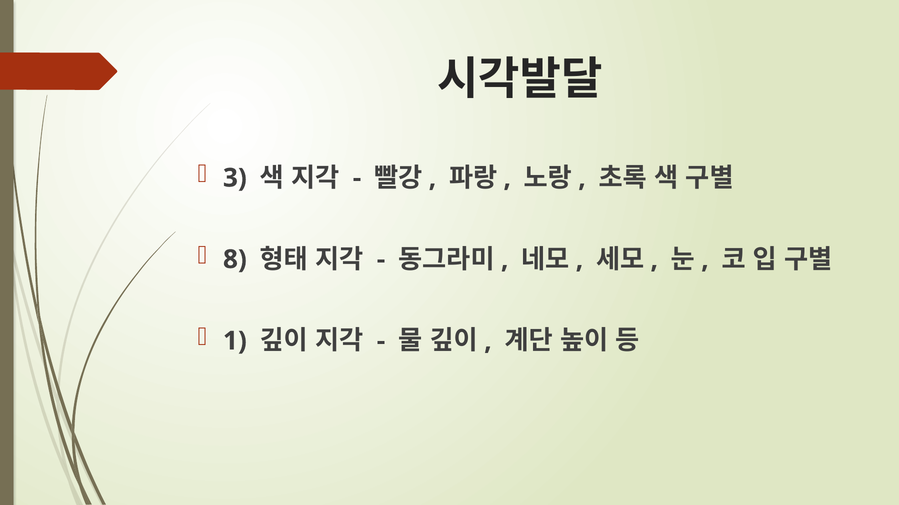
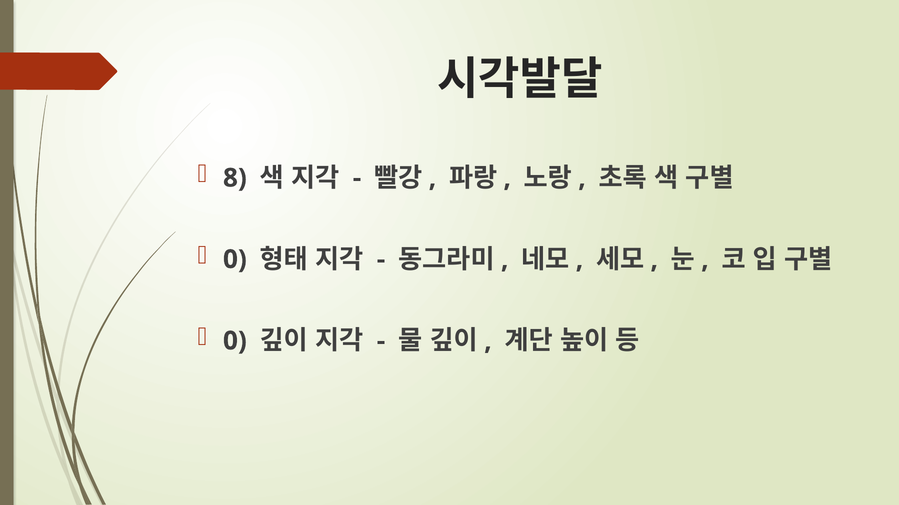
3: 3 -> 8
8 at (235, 260): 8 -> 0
1 at (235, 341): 1 -> 0
